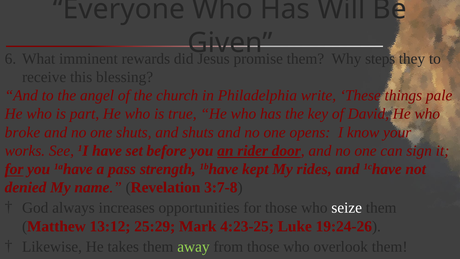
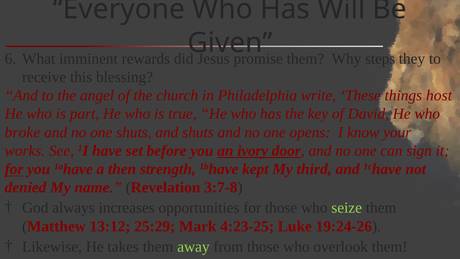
pale: pale -> host
rider: rider -> ivory
pass: pass -> then
rides: rides -> third
seize colour: white -> light green
